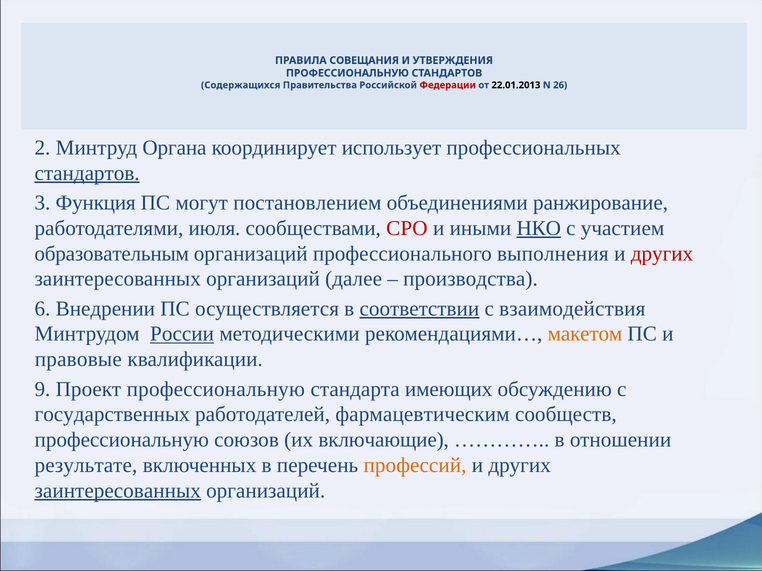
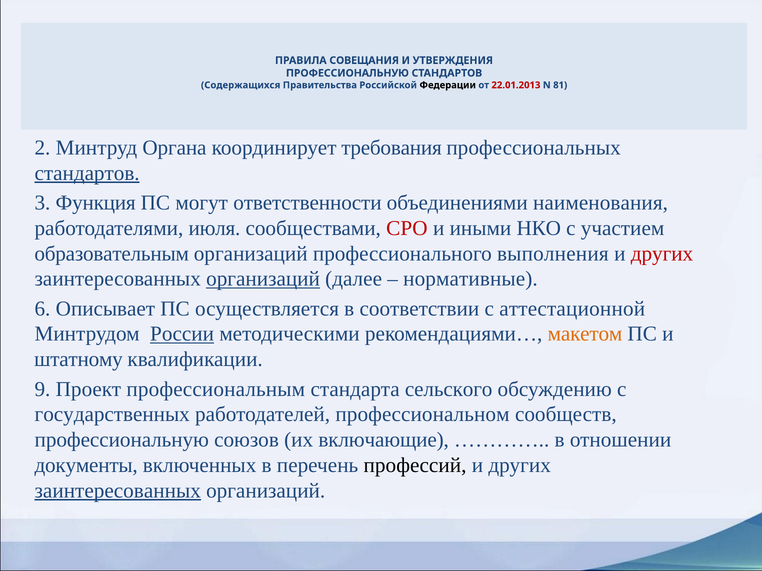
Федерации colour: red -> black
22.01.2013 colour: black -> red
26: 26 -> 81
использует: использует -> требования
постановлением: постановлением -> ответственности
ранжирование: ранжирование -> наименования
НКО underline: present -> none
организаций at (263, 279) underline: none -> present
производства: производства -> нормативные
Внедрении: Внедрении -> Описывает
соответствии underline: present -> none
взаимодействия: взаимодействия -> аттестационной
правовые: правовые -> штатному
Проект профессиональную: профессиональную -> профессиональным
имеющих: имеющих -> сельского
фармацевтическим: фармацевтическим -> профессиональном
результате: результате -> документы
профессий colour: orange -> black
